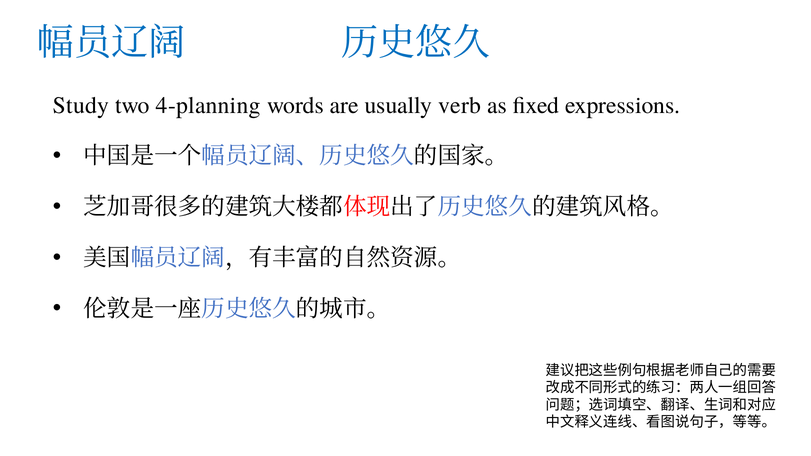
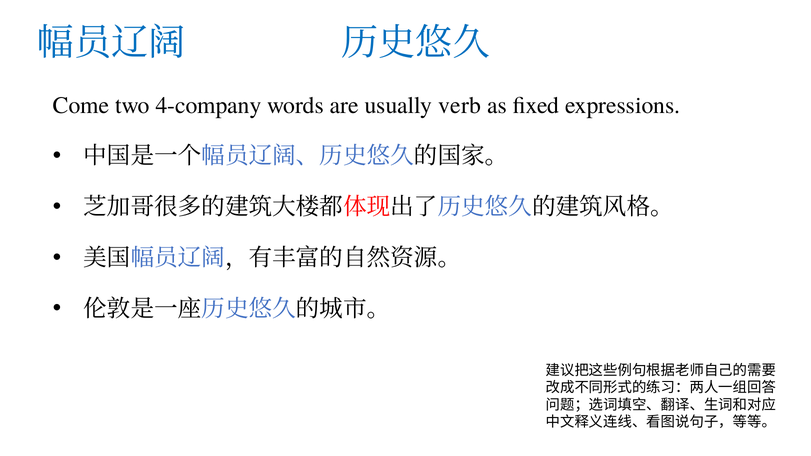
Study: Study -> Come
4-planning: 4-planning -> 4-company
